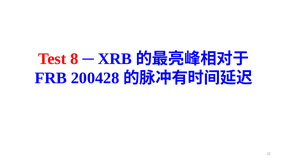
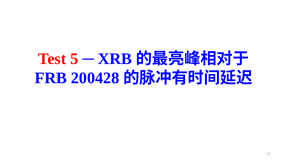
8: 8 -> 5
